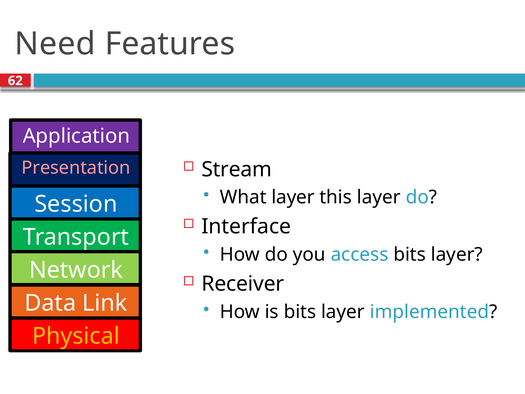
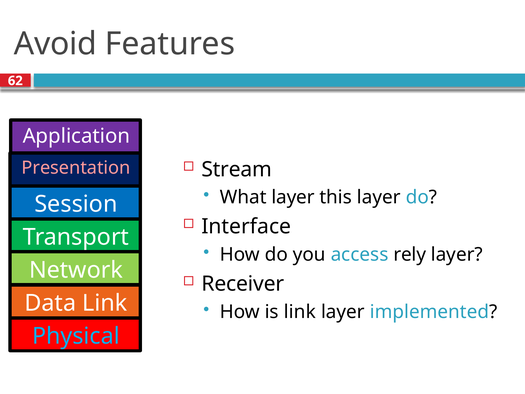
Need: Need -> Avoid
access bits: bits -> rely
is bits: bits -> link
Physical colour: yellow -> light blue
